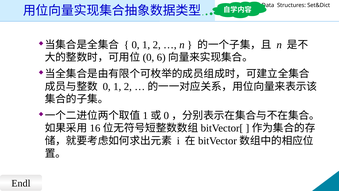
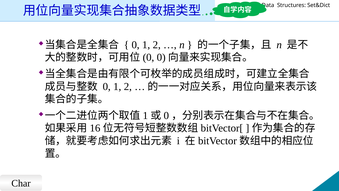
0 6: 6 -> 0
Endl: Endl -> Char
